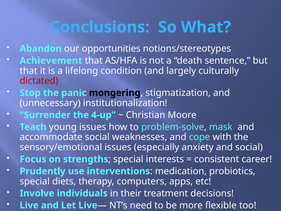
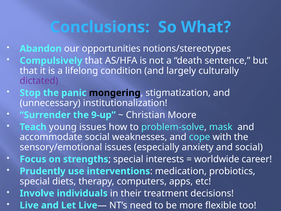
Achievement: Achievement -> Compulsively
dictated colour: red -> purple
4-up: 4-up -> 9-up
consistent: consistent -> worldwide
